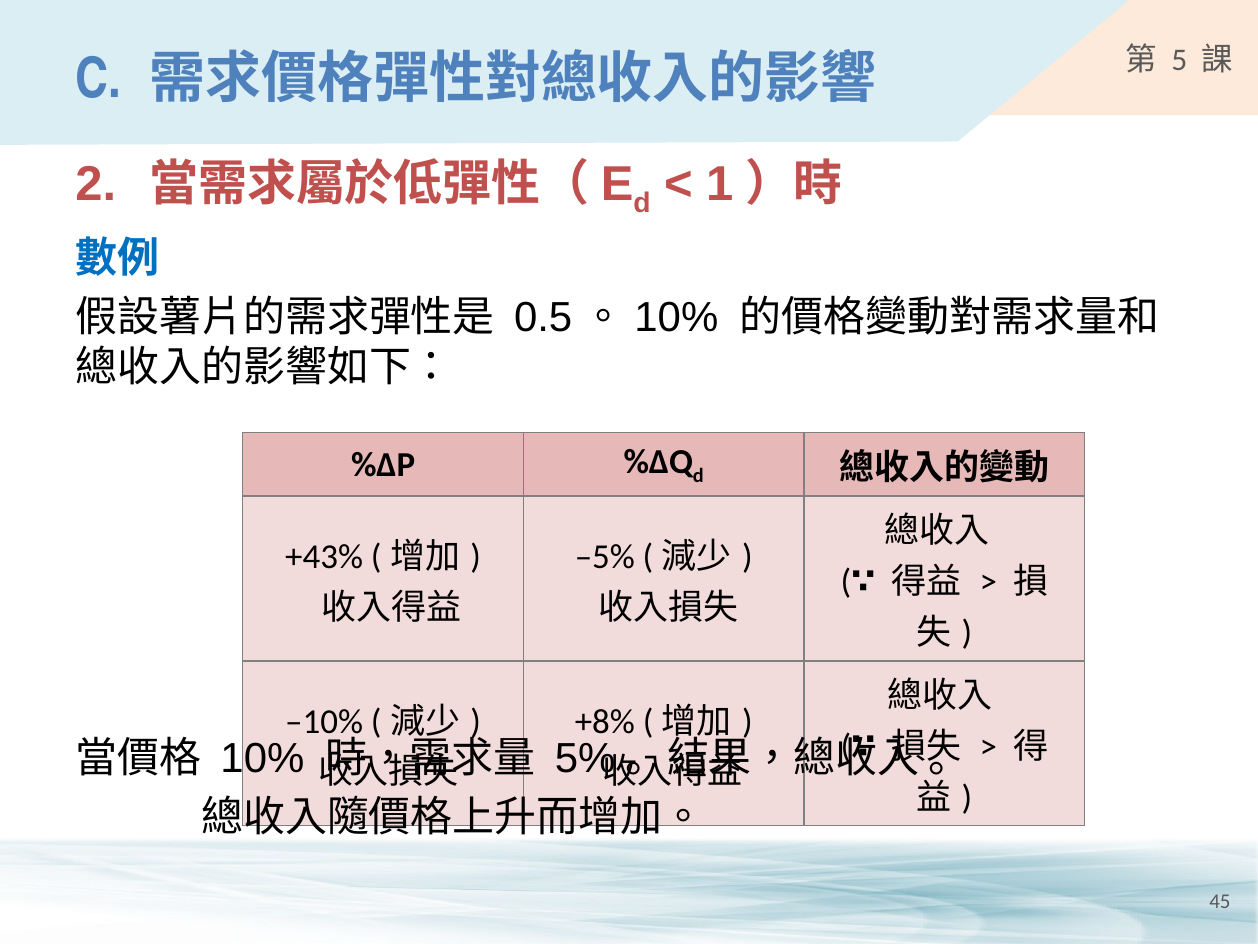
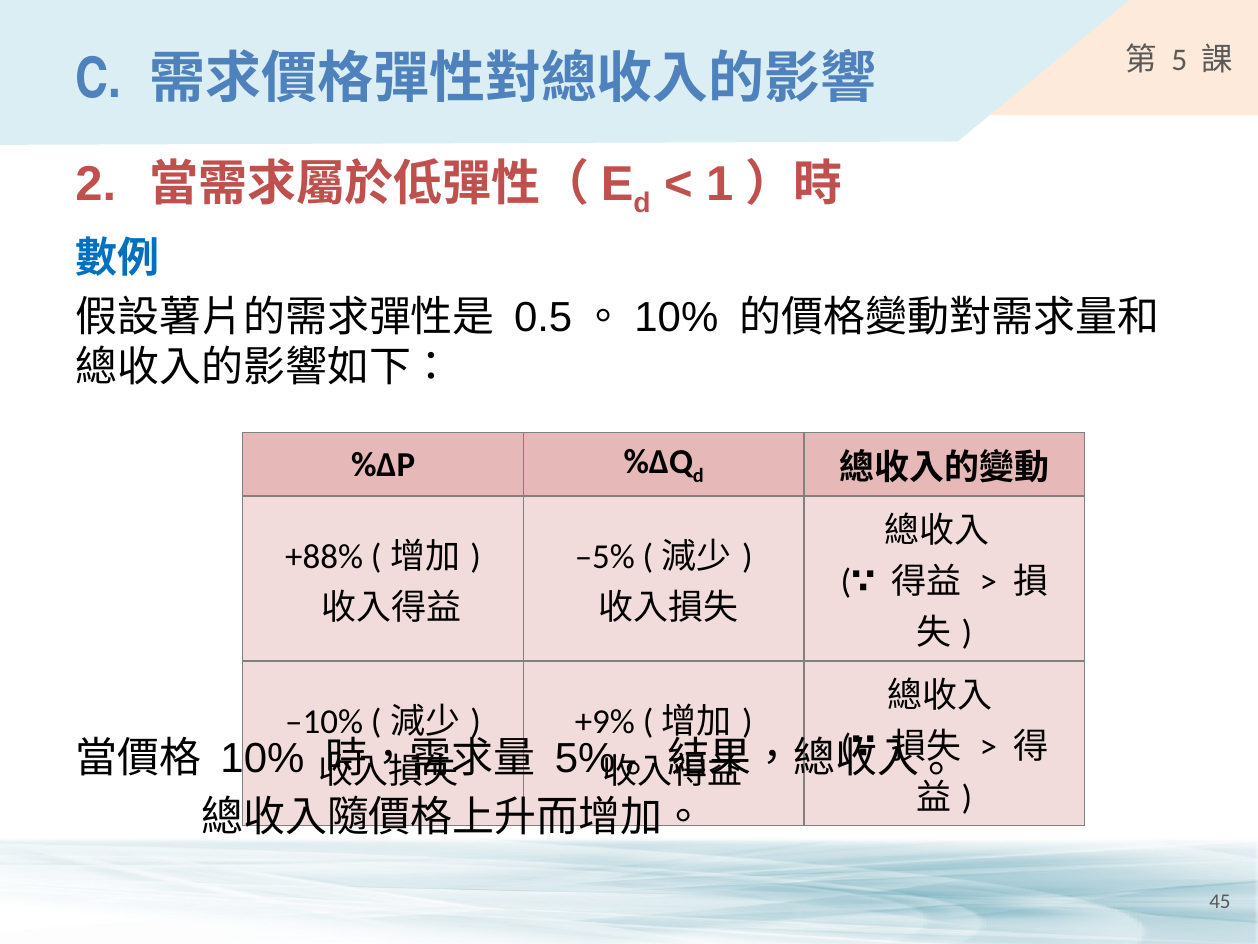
+43%: +43% -> +88%
+8%: +8% -> +9%
